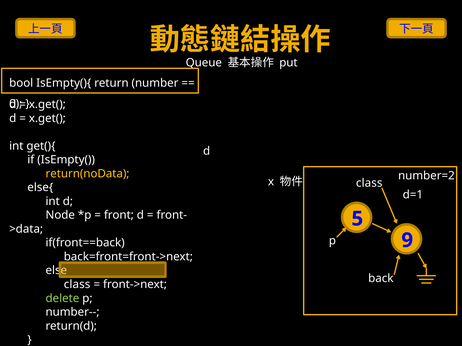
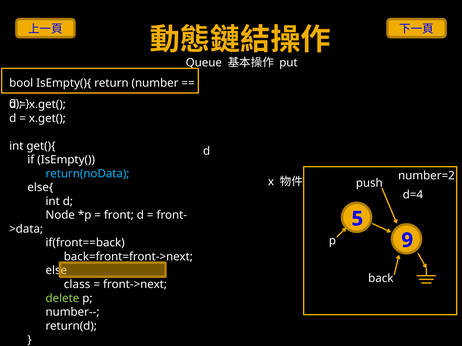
return(noData colour: yellow -> light blue
class at (369, 183): class -> push
d=1: d=1 -> d=4
